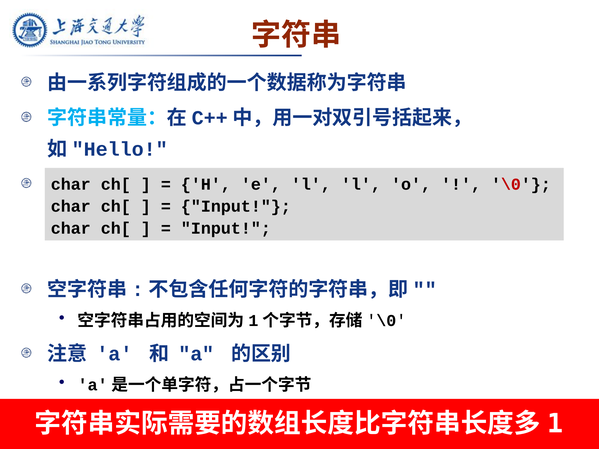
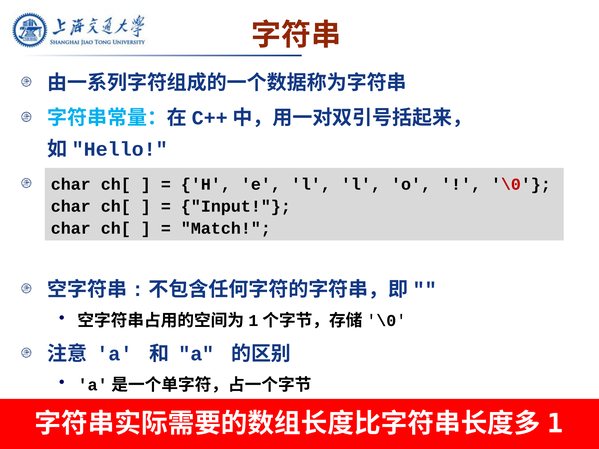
Input at (226, 228): Input -> Match
